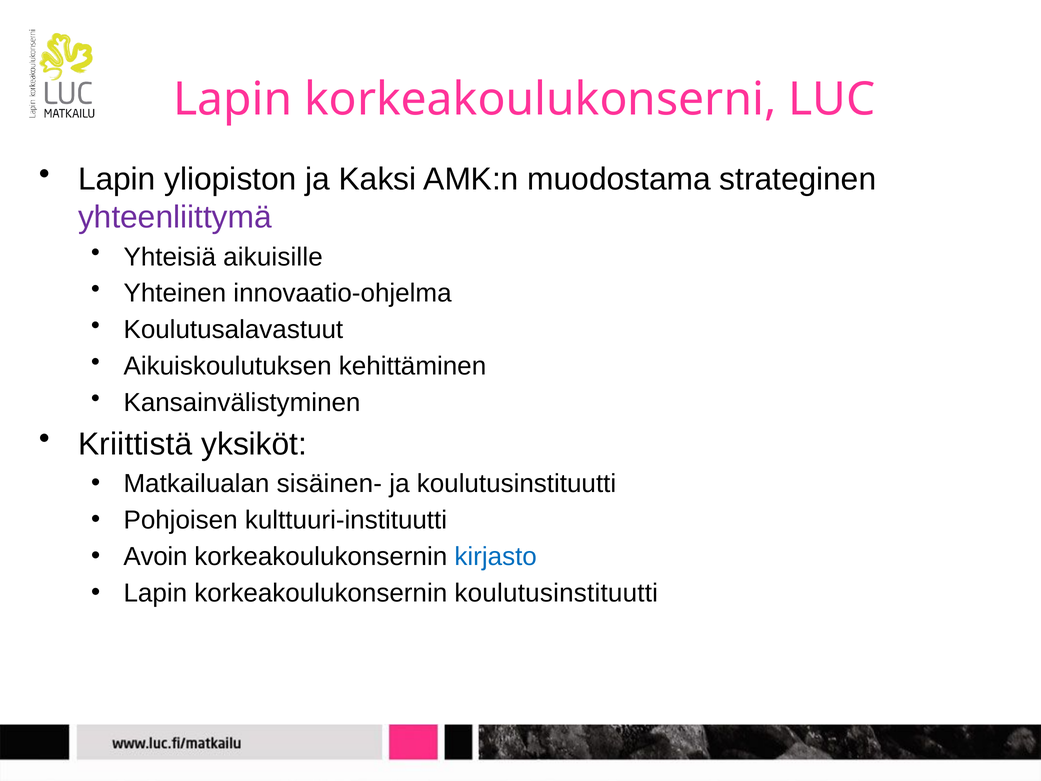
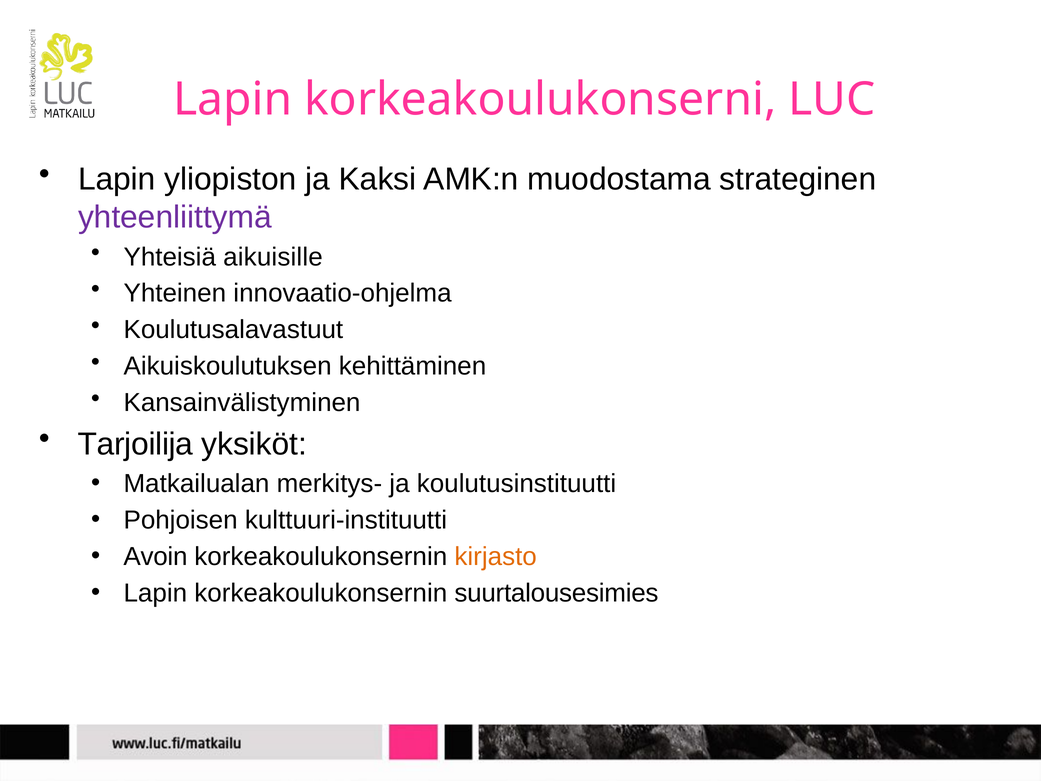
Kriittistä: Kriittistä -> Tarjoilija
sisäinen-: sisäinen- -> merkitys-
kirjasto colour: blue -> orange
korkeakoulukonsernin koulutusinstituutti: koulutusinstituutti -> suurtalousesimies
